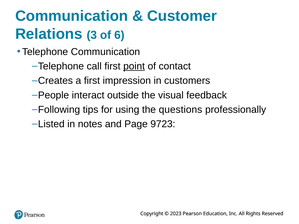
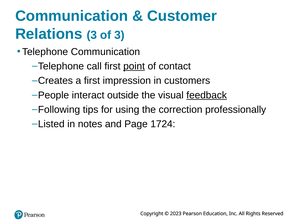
of 6: 6 -> 3
feedback underline: none -> present
questions: questions -> correction
9723: 9723 -> 1724
